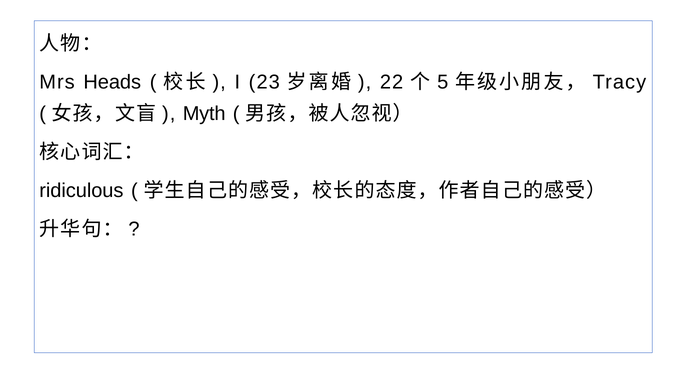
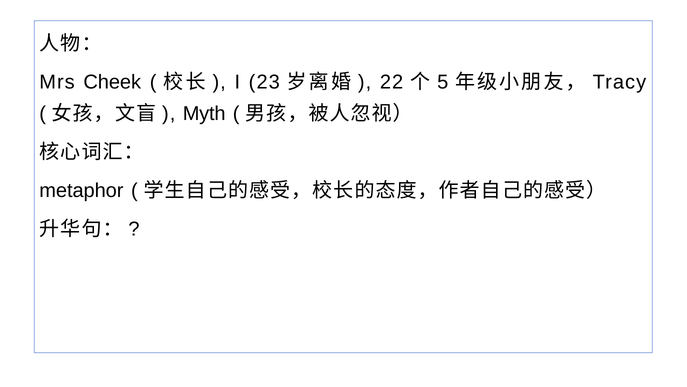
Heads: Heads -> Cheek
ridiculous: ridiculous -> metaphor
